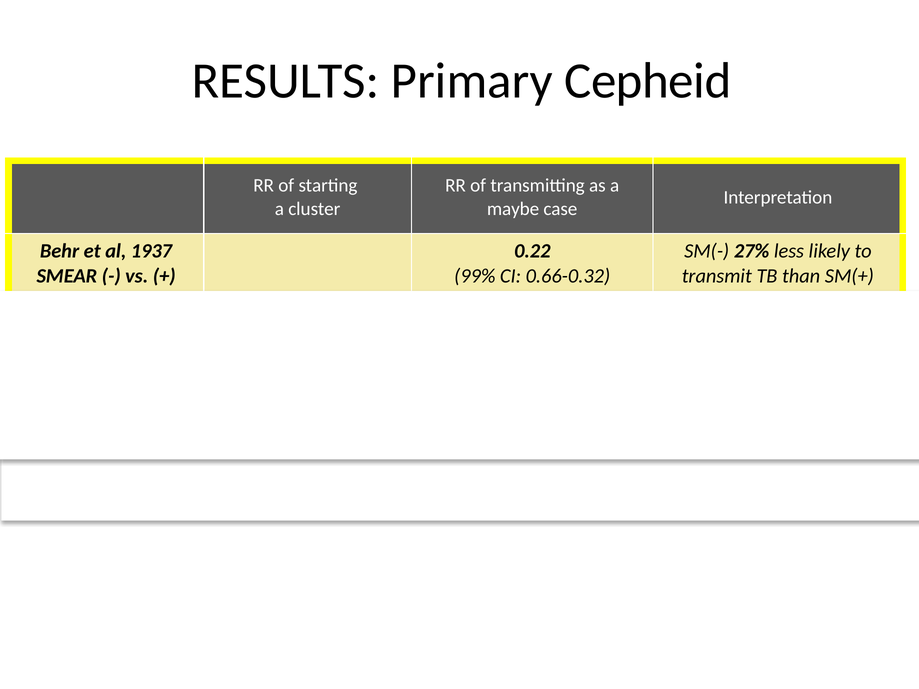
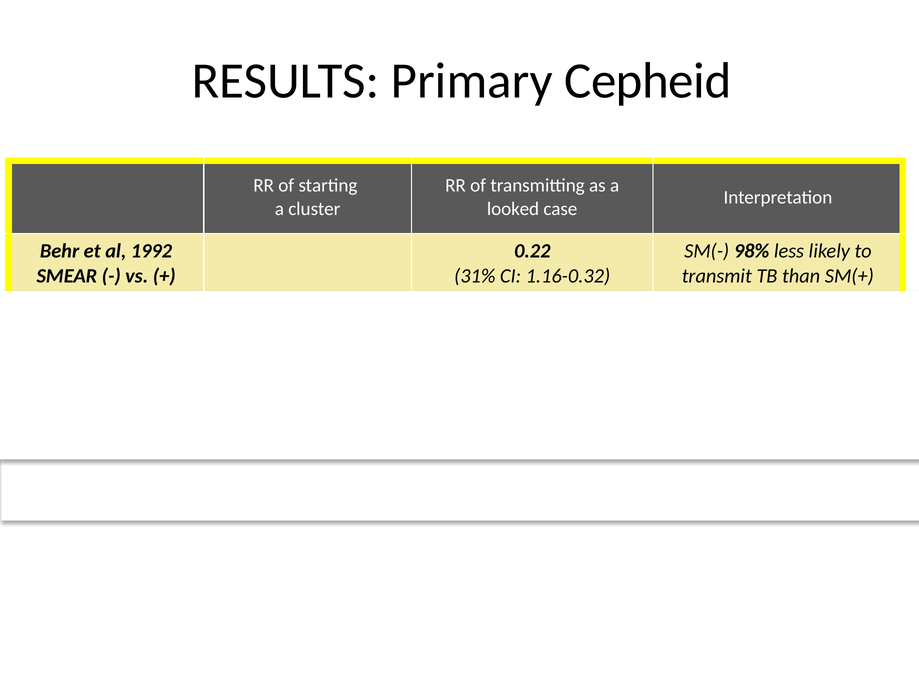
maybe at (513, 209): maybe -> looked
1937: 1937 -> 1992
27%: 27% -> 98%
99%: 99% -> 31%
0.66-0.32: 0.66-0.32 -> 1.16-0.32
